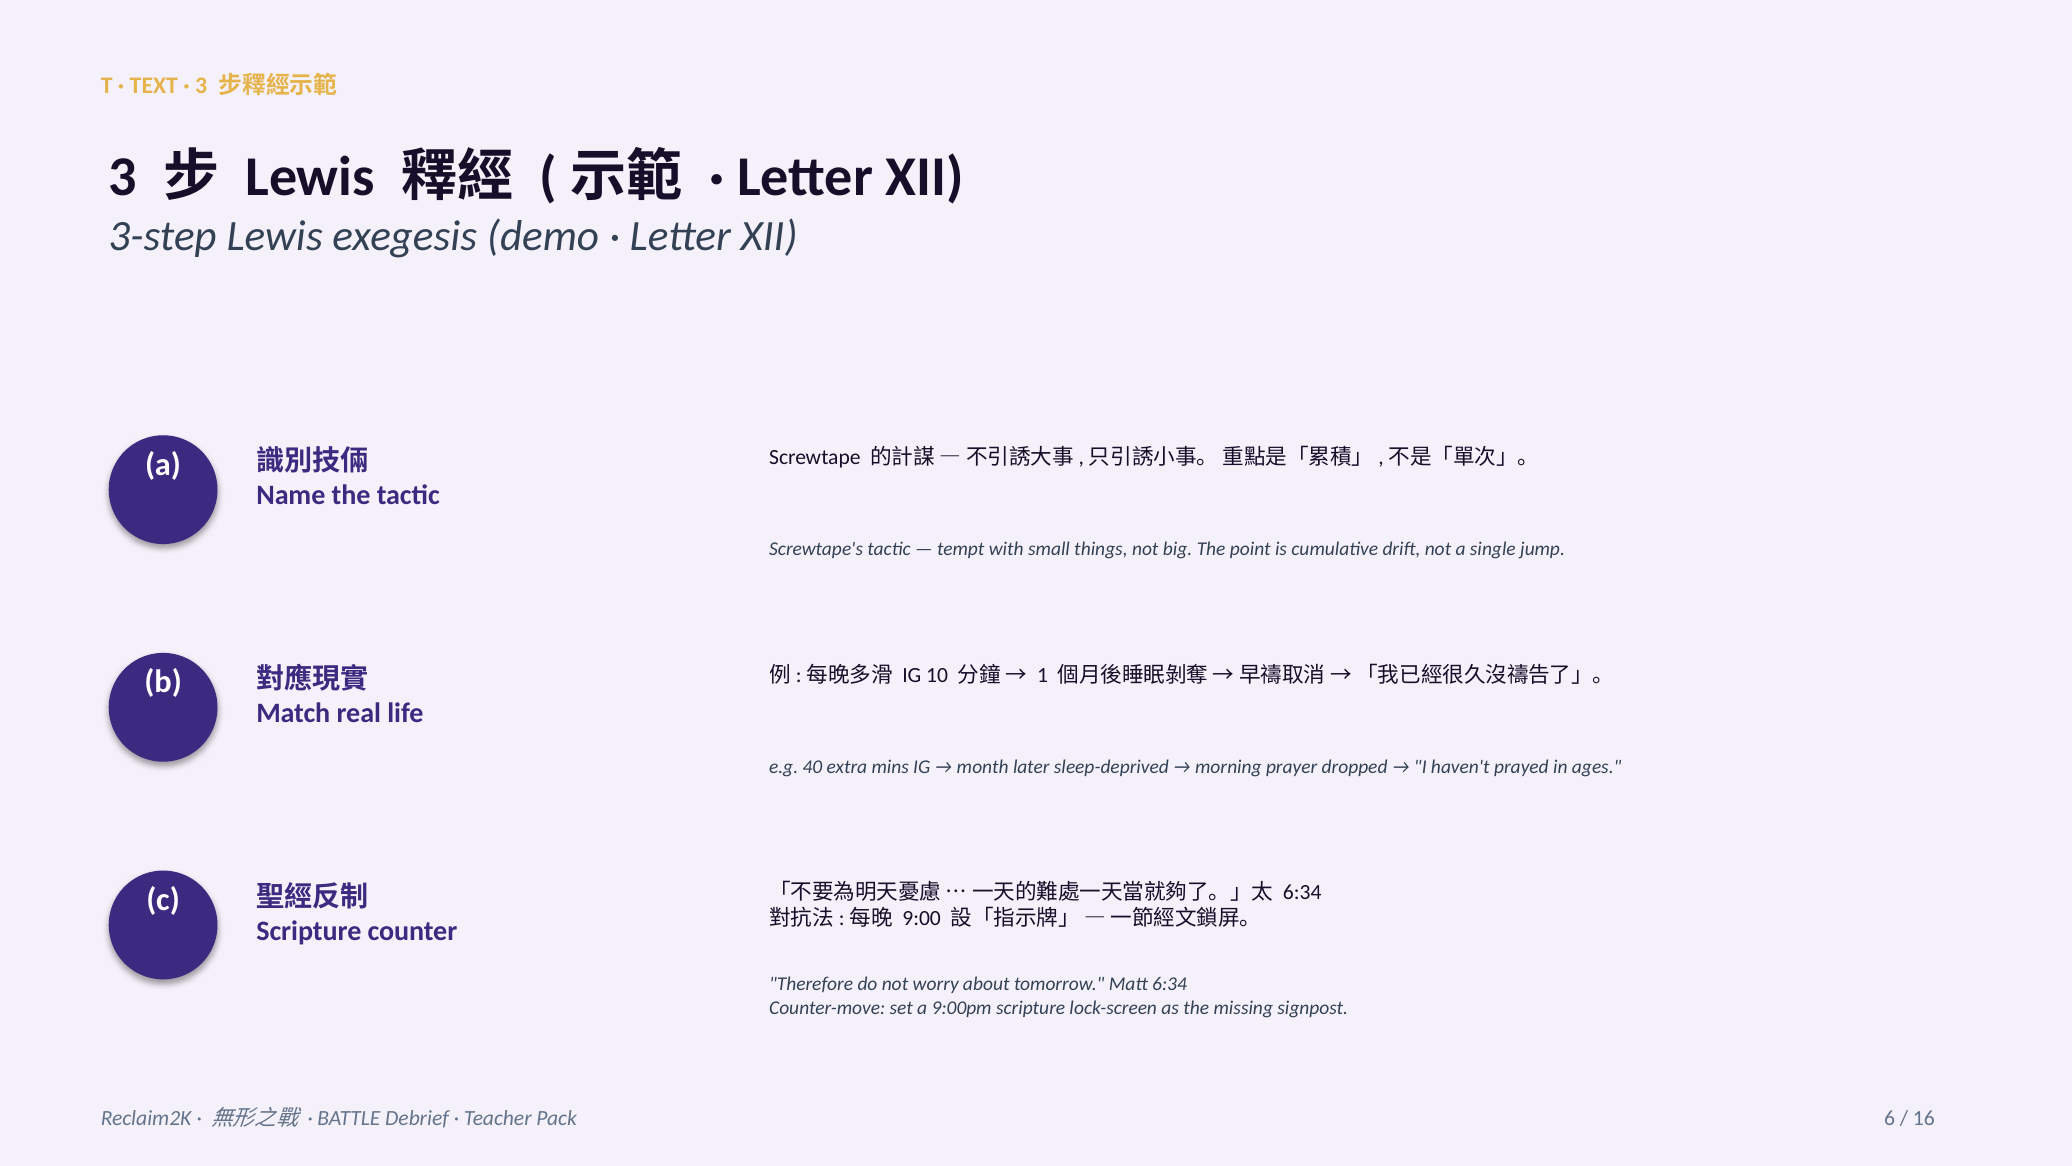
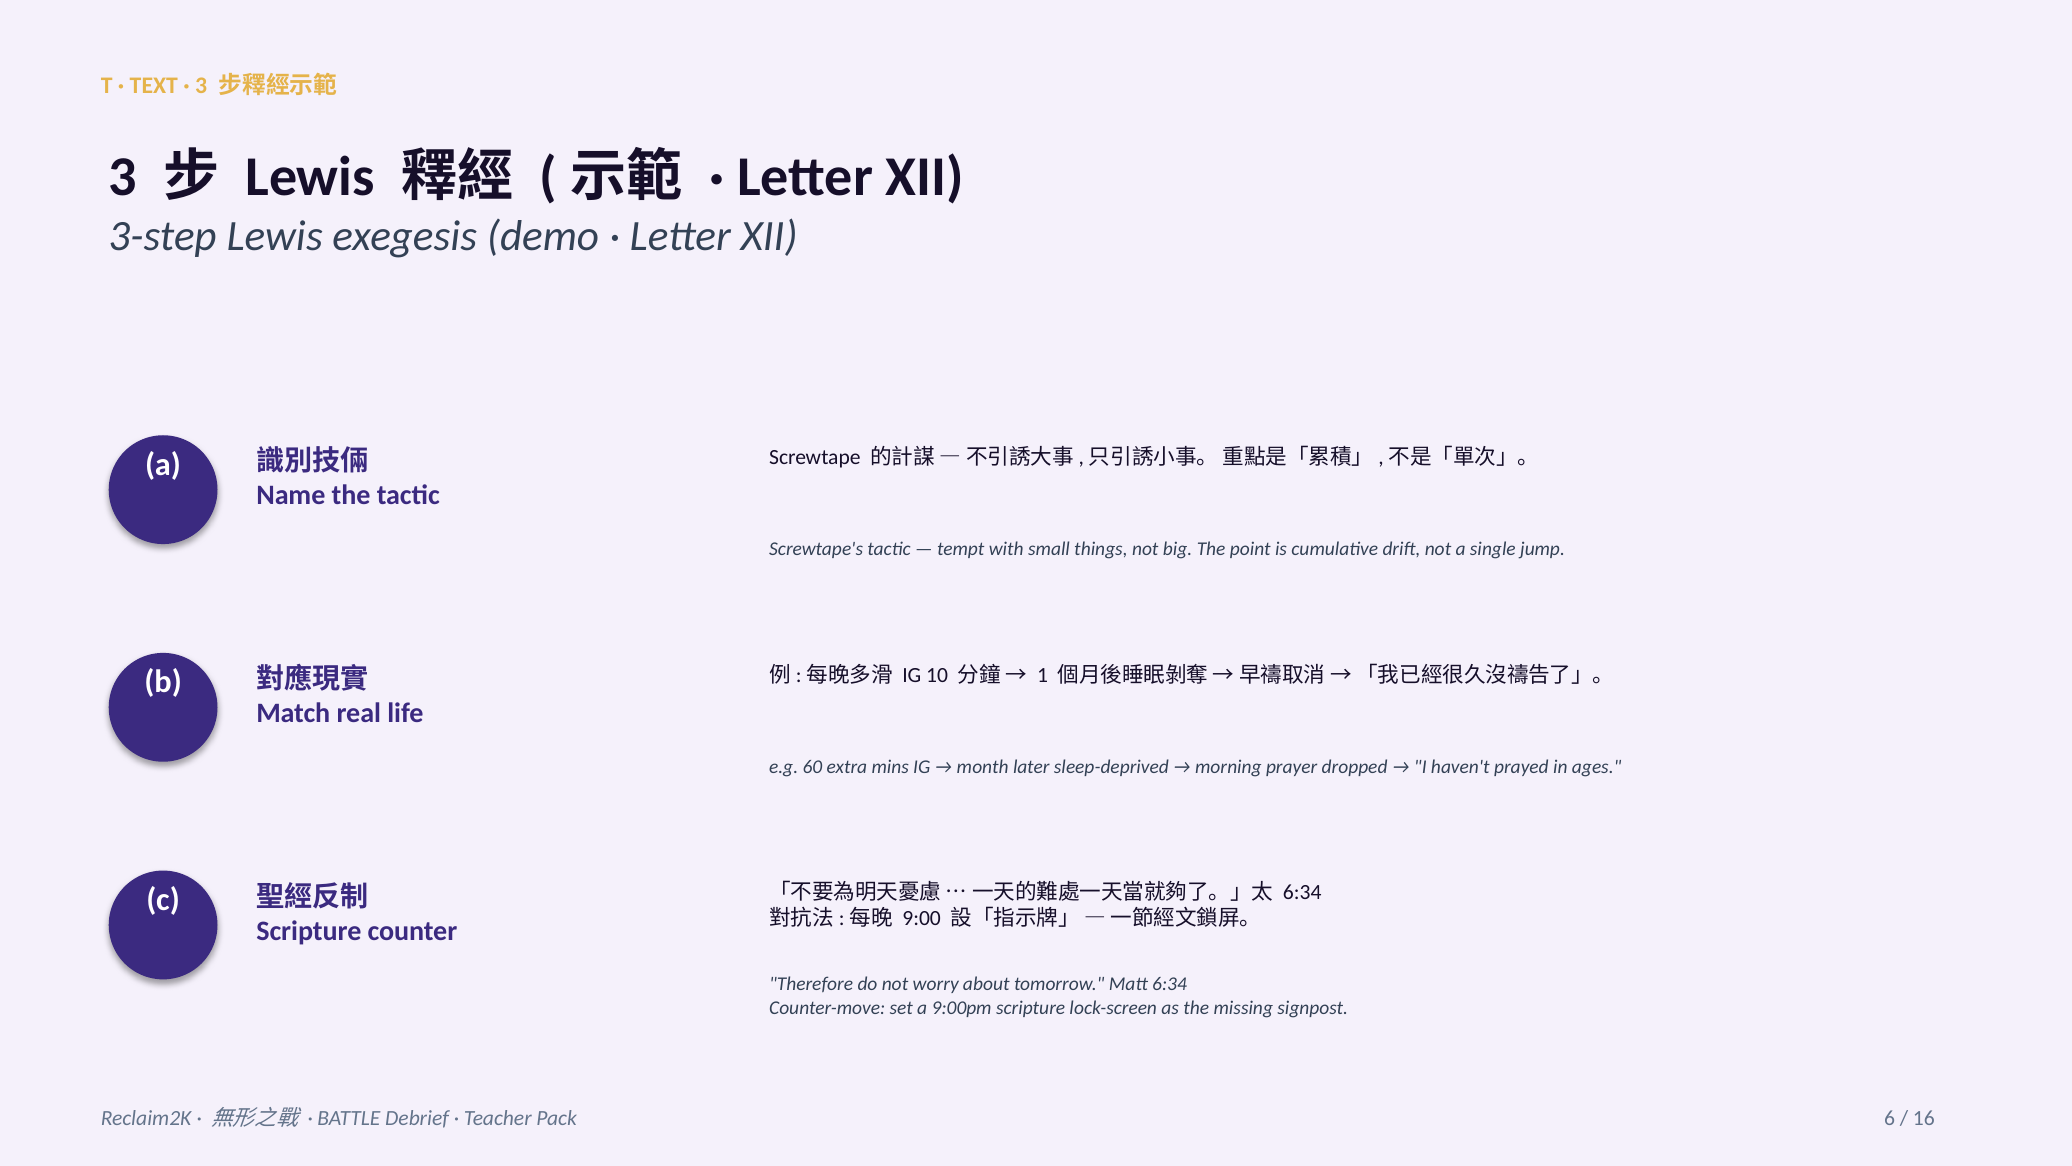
40: 40 -> 60
